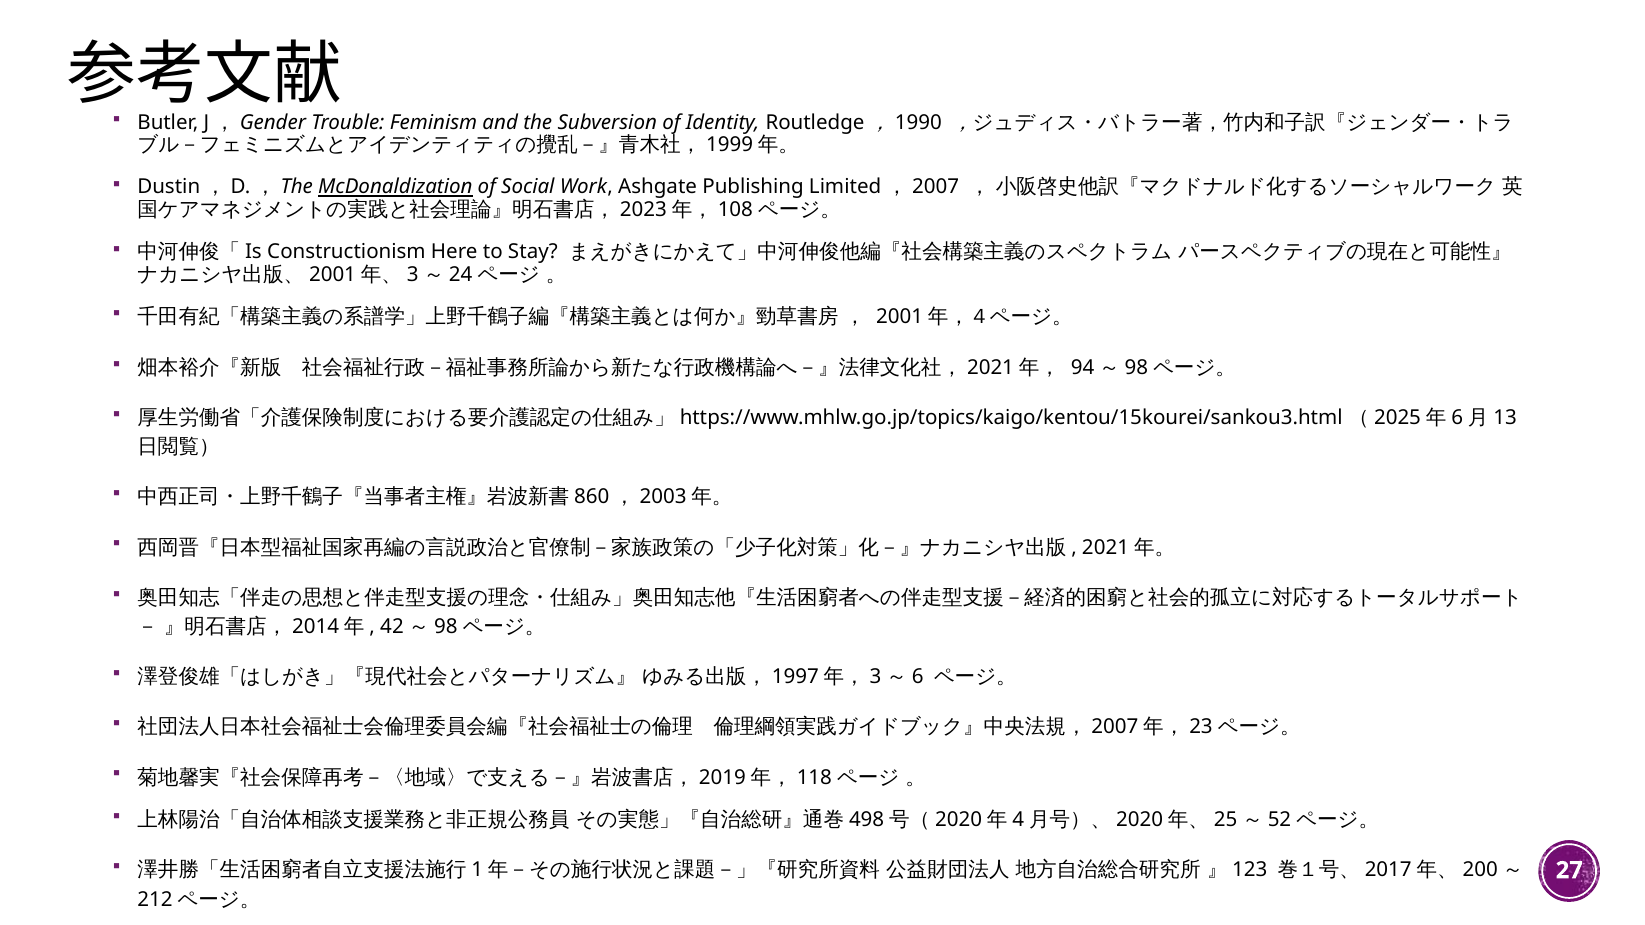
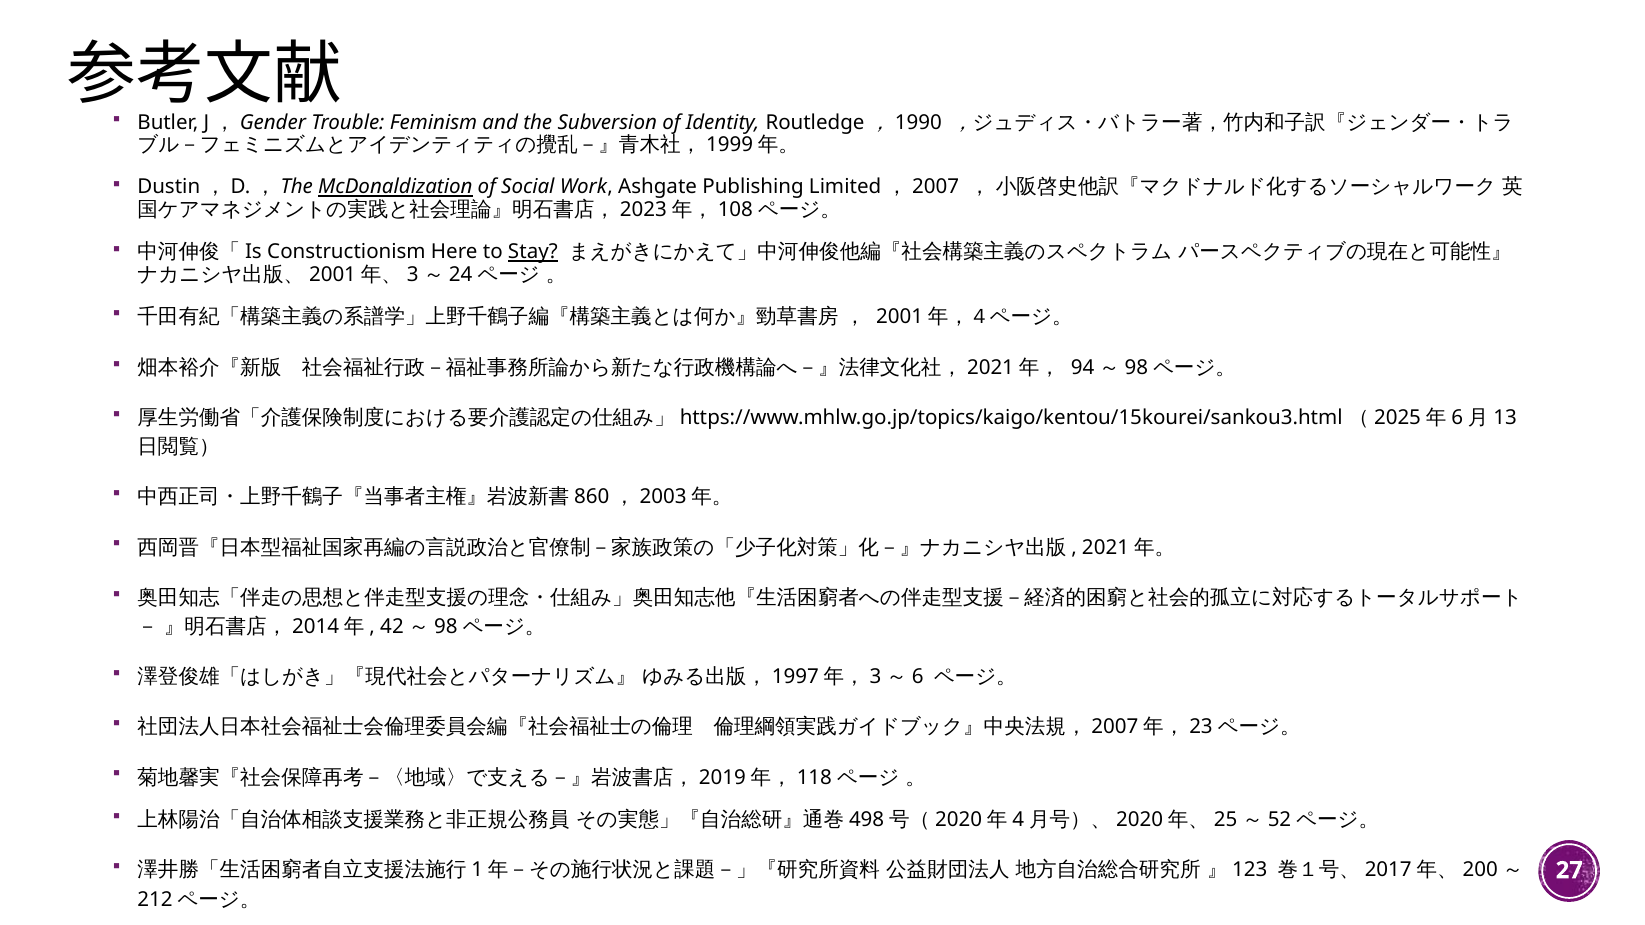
Stay underline: none -> present
